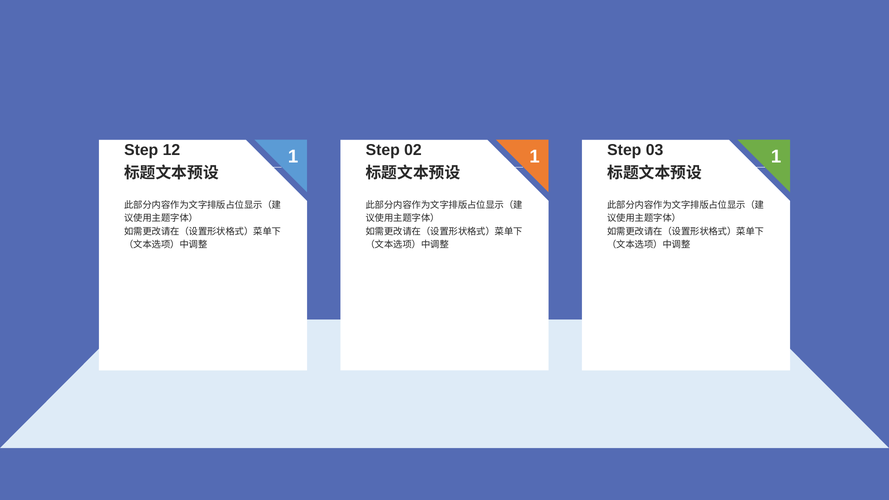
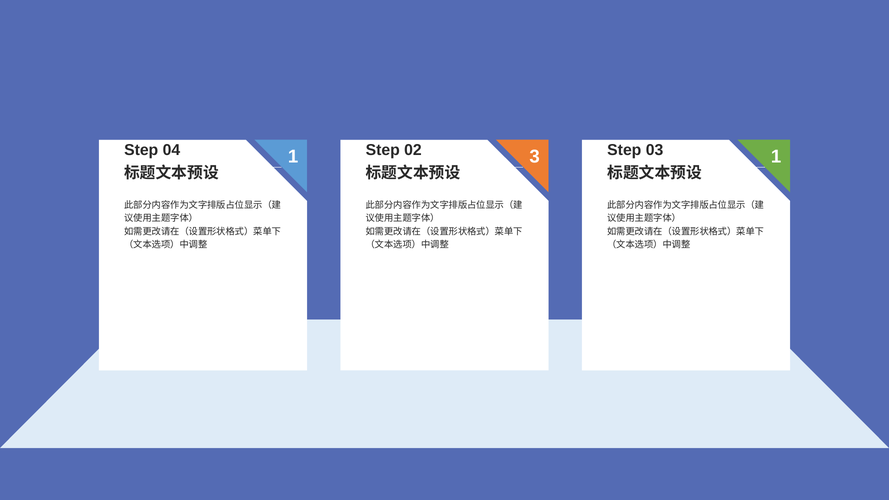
12: 12 -> 04
02 1: 1 -> 3
